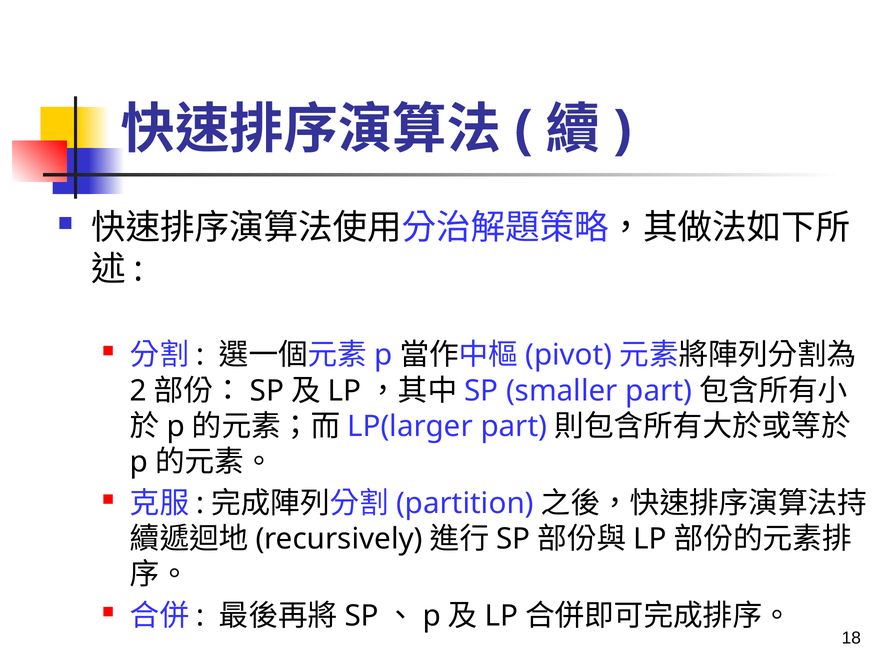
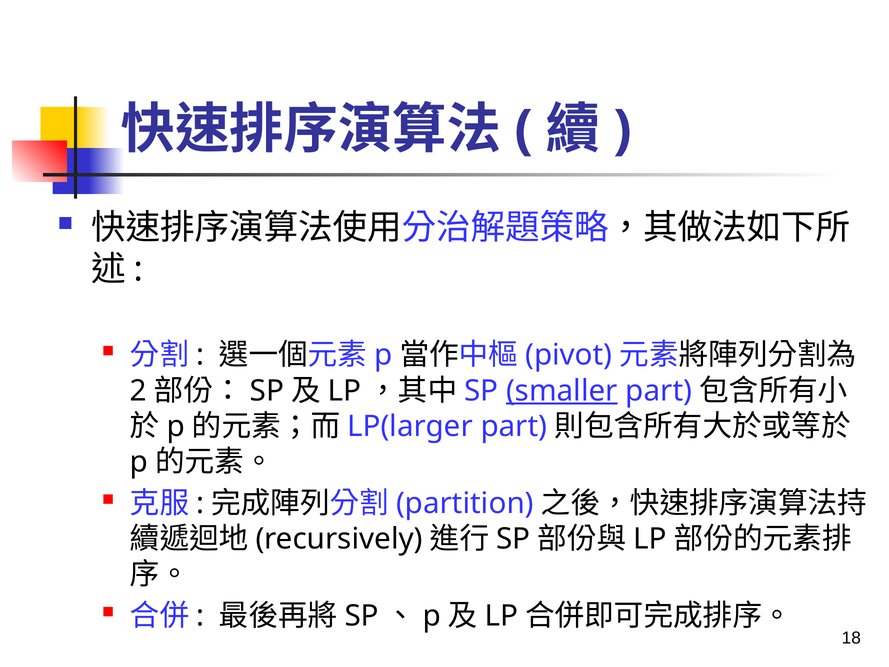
smaller underline: none -> present
